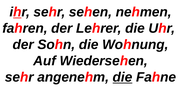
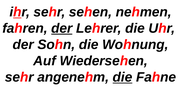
der at (62, 28) underline: none -> present
